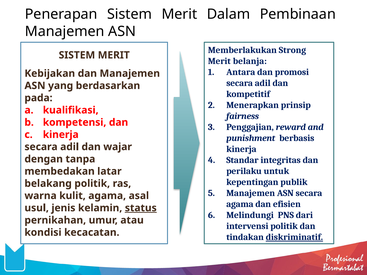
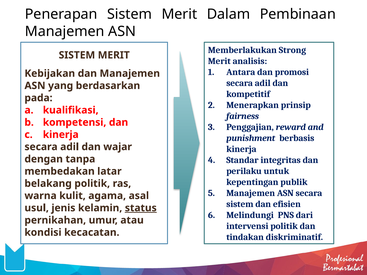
belanja: belanja -> analisis
agama at (240, 204): agama -> sistem
diskriminatif underline: present -> none
